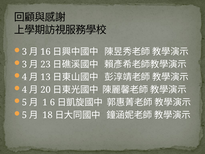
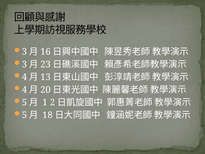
6: 6 -> 2
